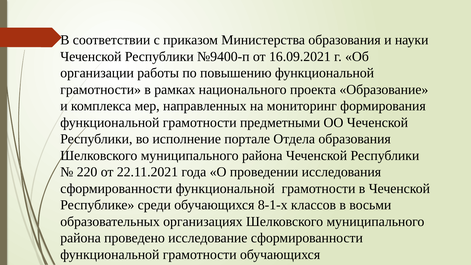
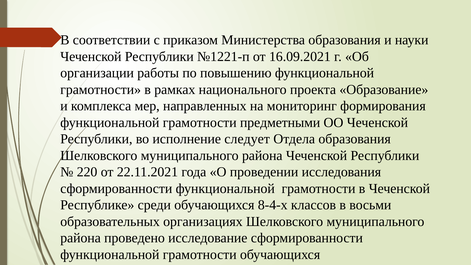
№9400-п: №9400-п -> №1221-п
портале: портале -> следует
8-1-х: 8-1-х -> 8-4-х
